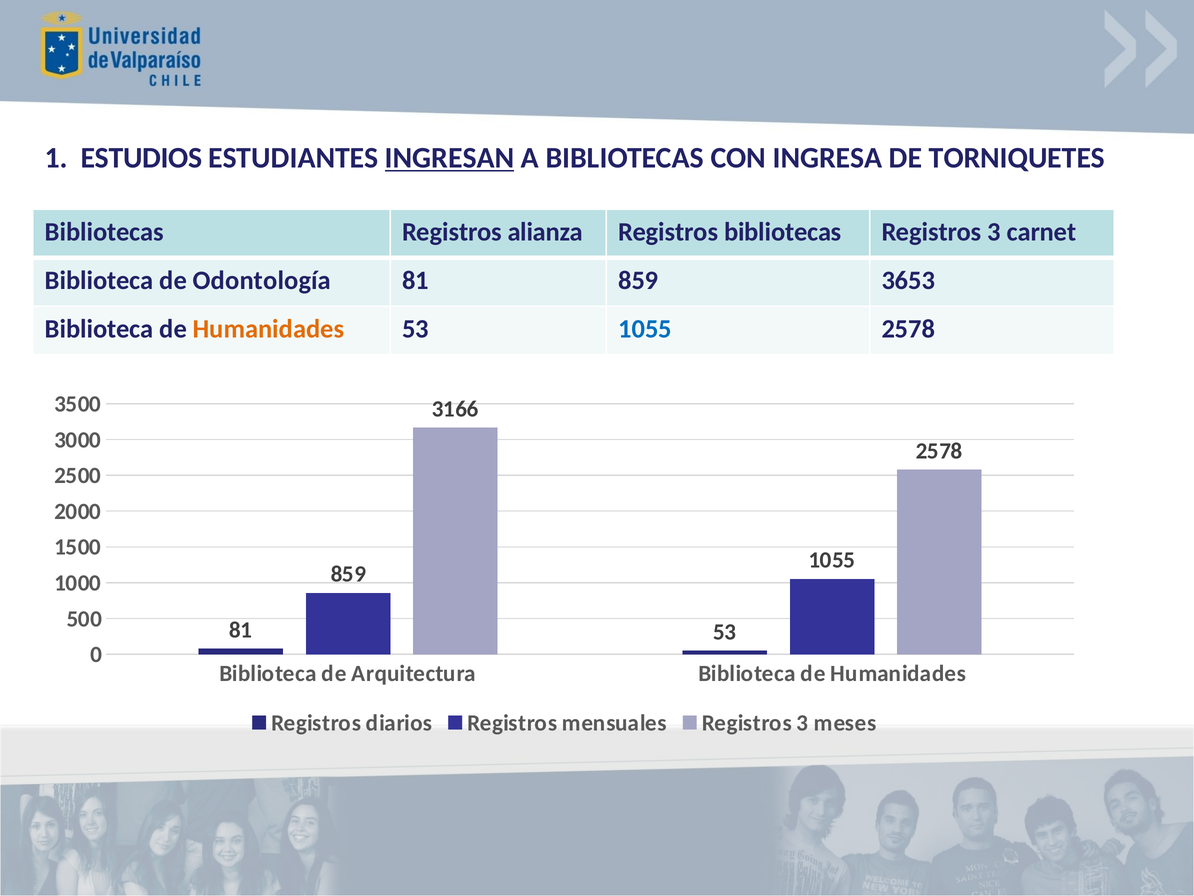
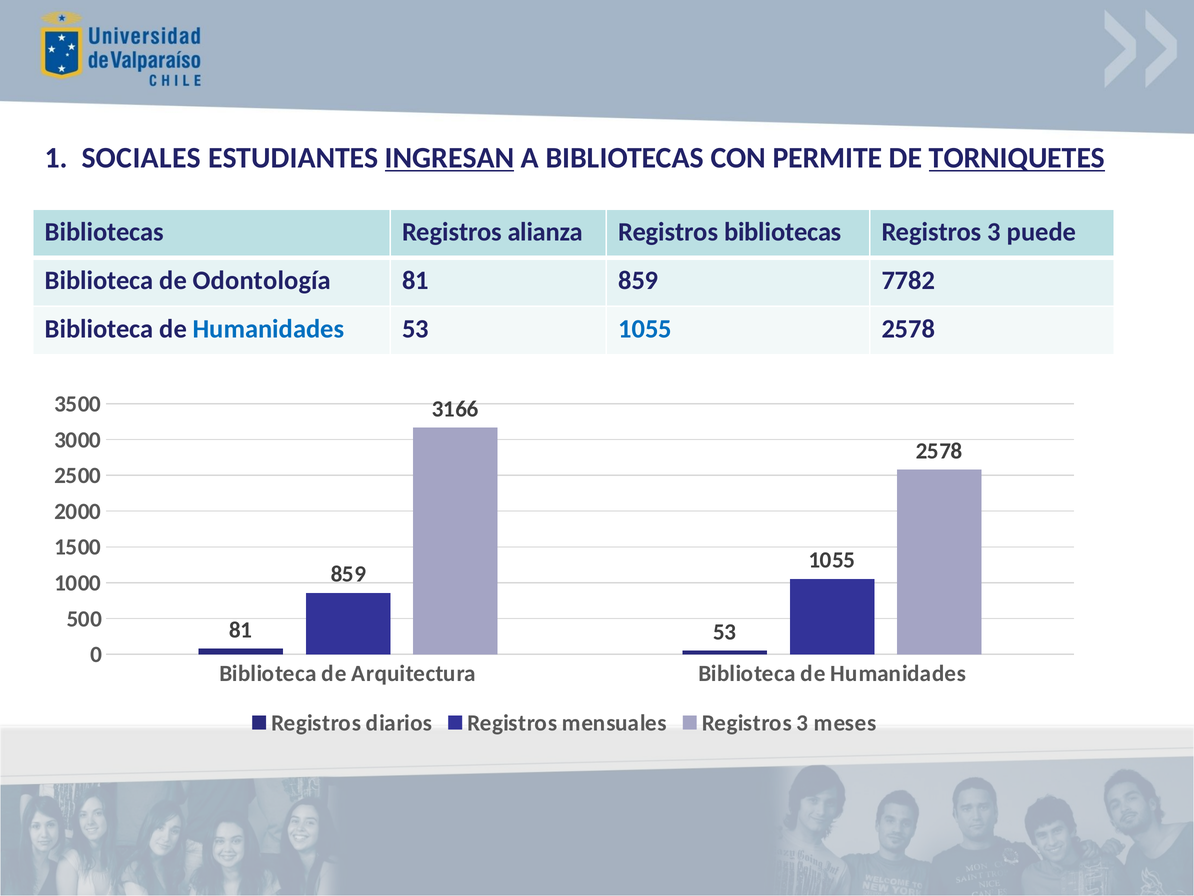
ESTUDIOS: ESTUDIOS -> SOCIALES
INGRESA: INGRESA -> PERMITE
TORNIQUETES underline: none -> present
carnet: carnet -> puede
3653: 3653 -> 7782
Humanidades at (269, 329) colour: orange -> blue
